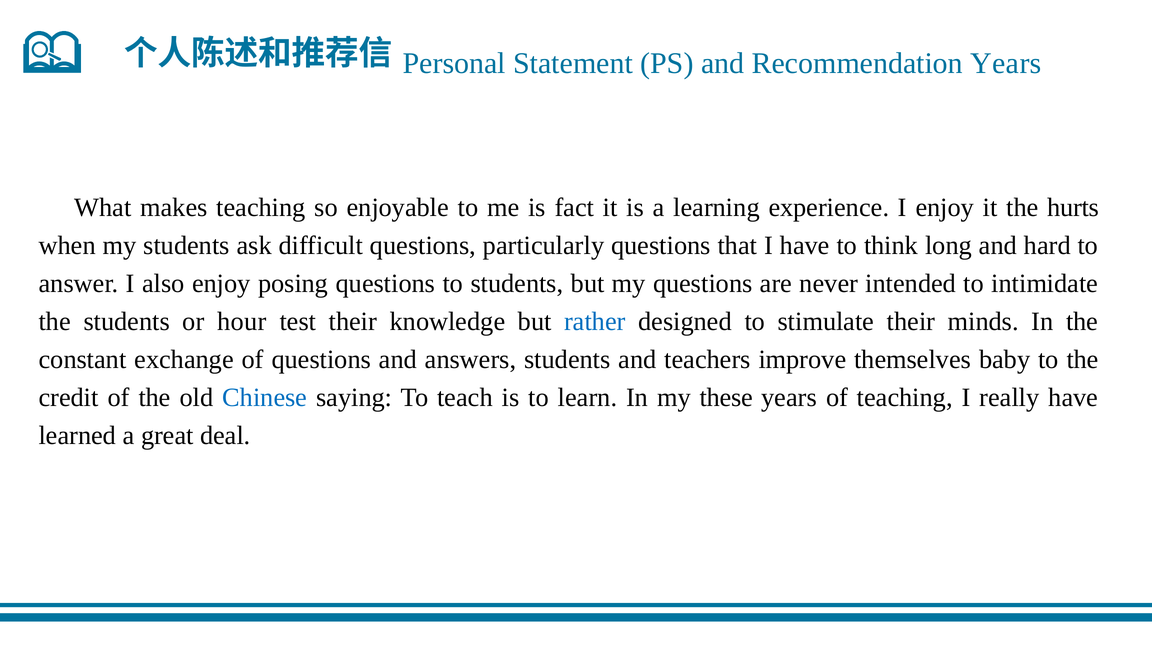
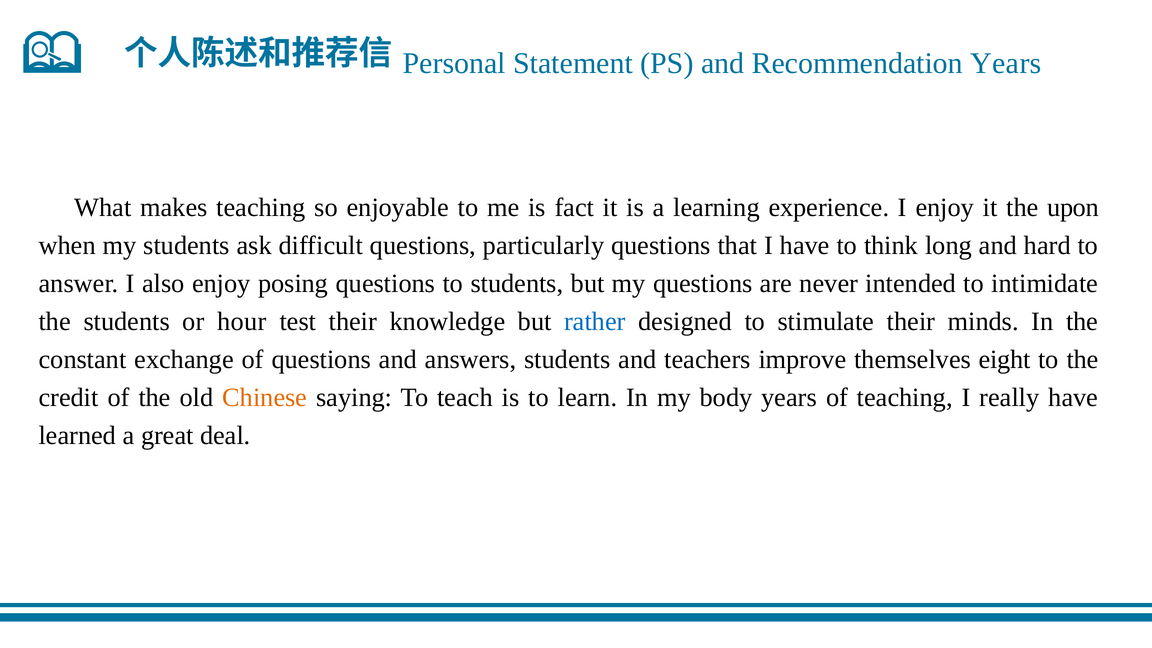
hurts: hurts -> upon
baby: baby -> eight
Chinese colour: blue -> orange
these: these -> body
